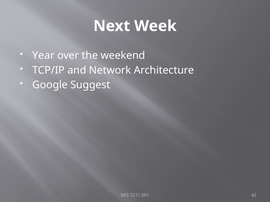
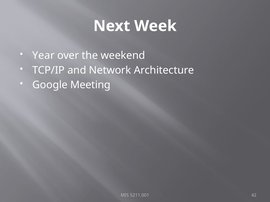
Suggest: Suggest -> Meeting
